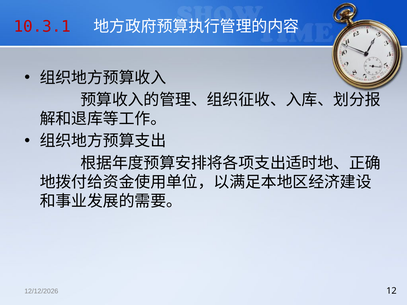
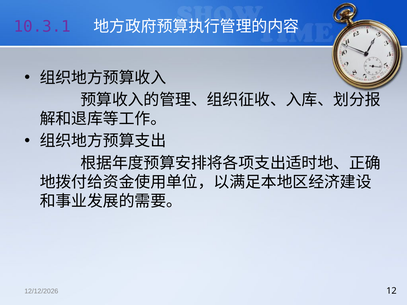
10.3.1 colour: red -> purple
